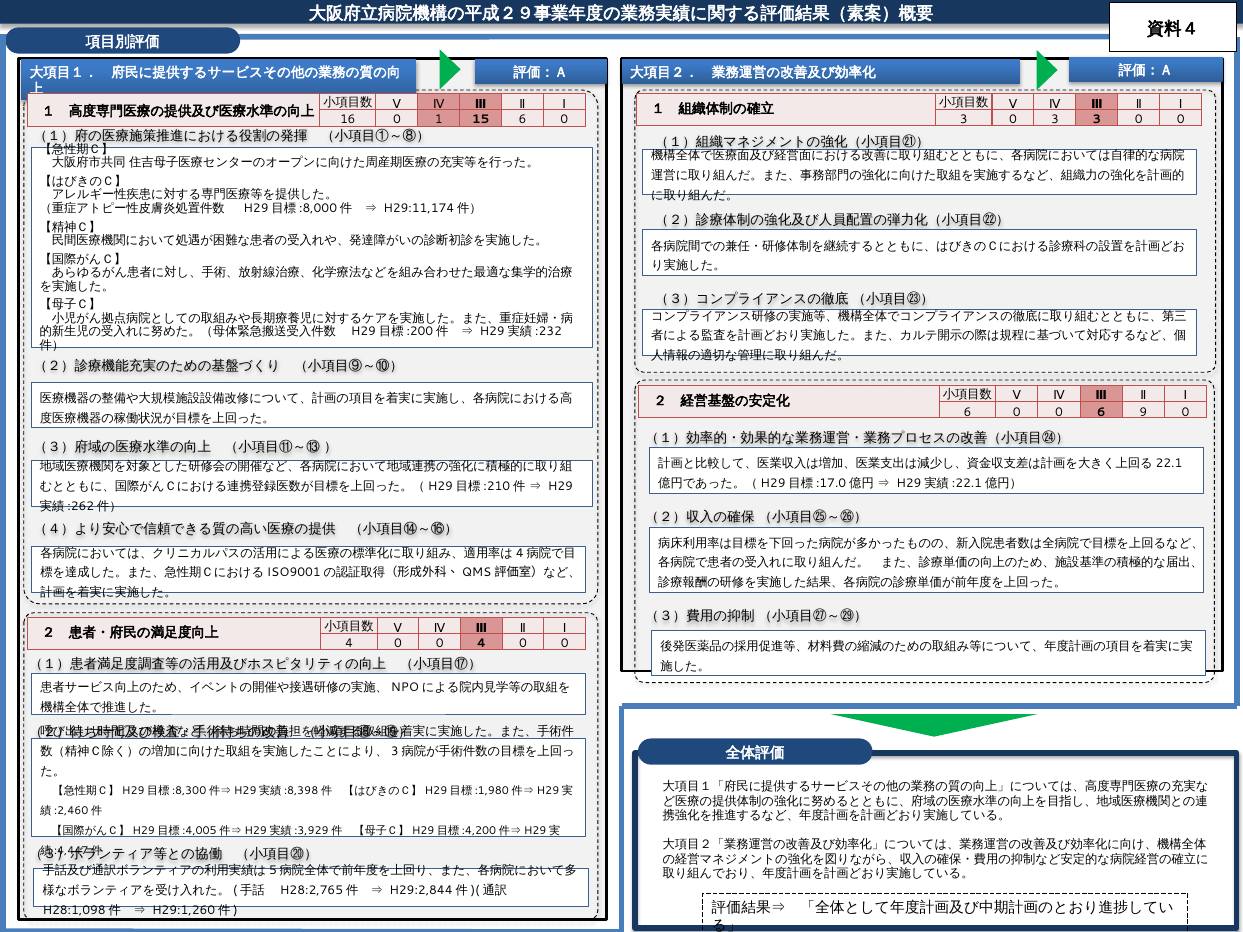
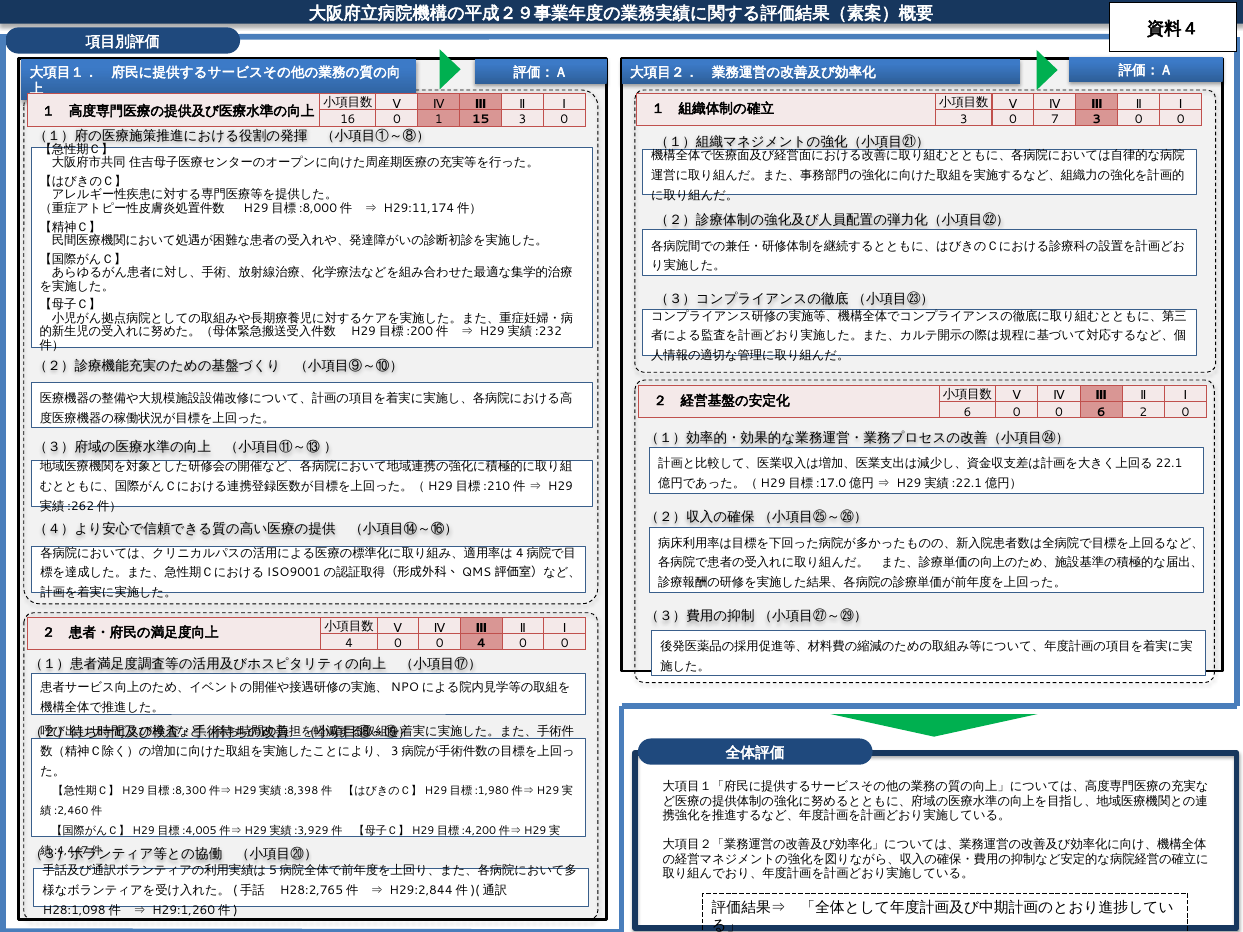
15 6: 6 -> 3
0 3: 3 -> 7
9: 9 -> 2
